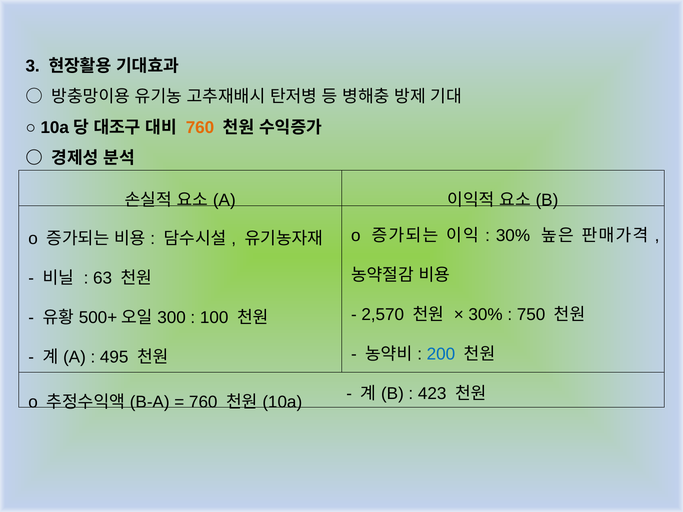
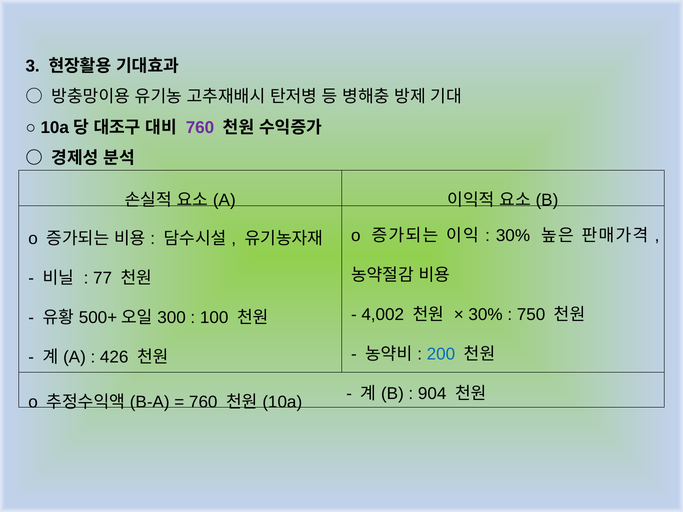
760 at (200, 127) colour: orange -> purple
63: 63 -> 77
2,570: 2,570 -> 4,002
495: 495 -> 426
423: 423 -> 904
